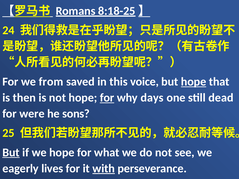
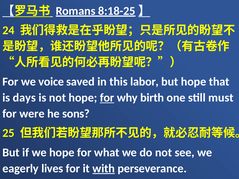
from: from -> voice
voice: voice -> labor
hope at (194, 82) underline: present -> none
then: then -> days
days: days -> birth
dead: dead -> must
But at (11, 153) underline: present -> none
